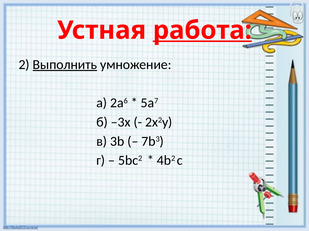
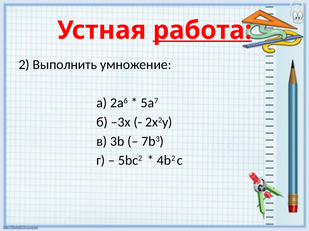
Выполнить underline: present -> none
